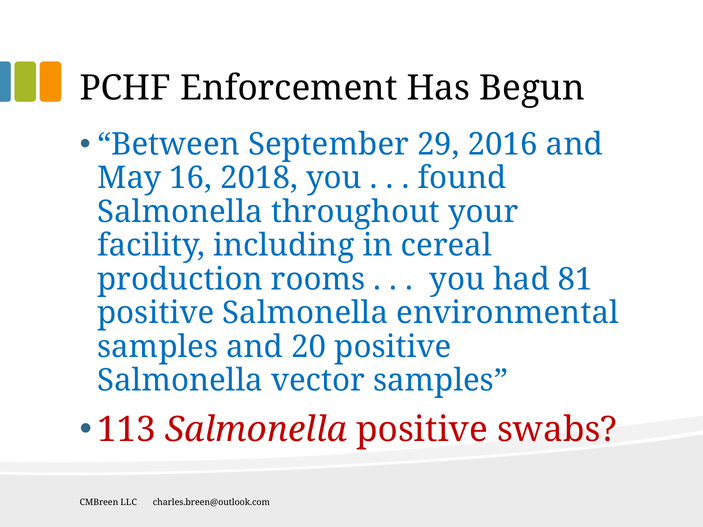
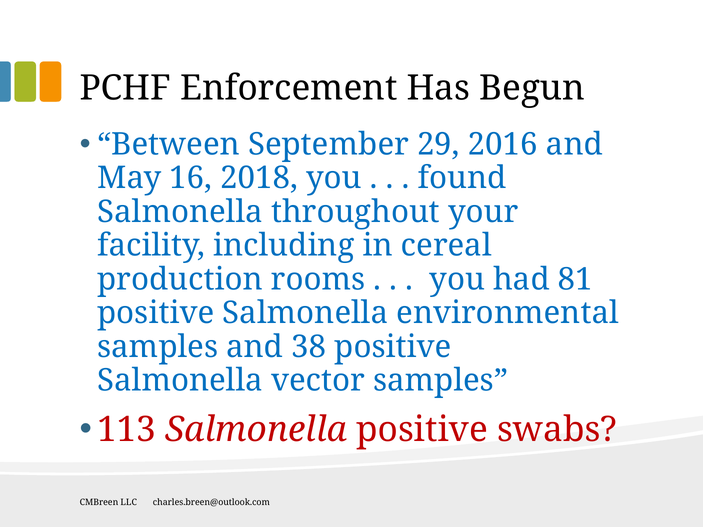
20: 20 -> 38
